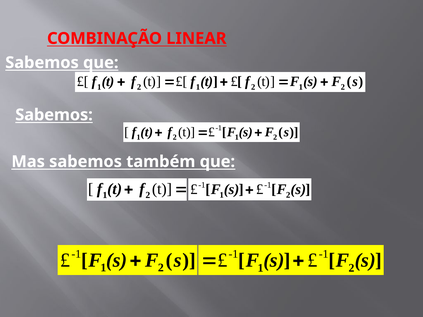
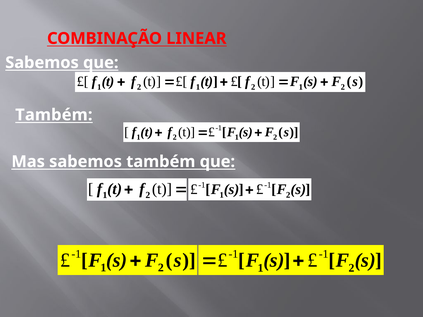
Sabemos at (54, 115): Sabemos -> Também
